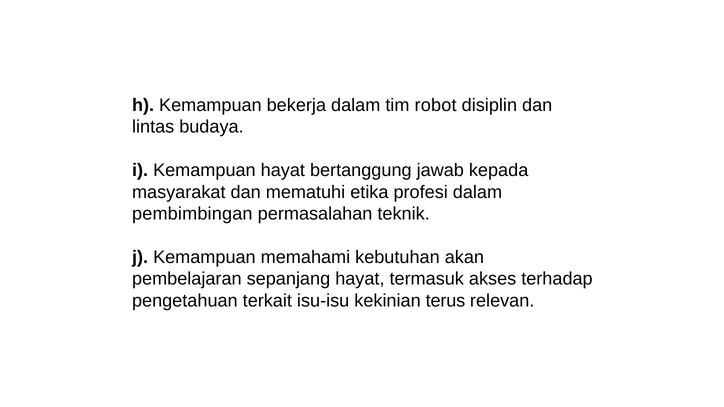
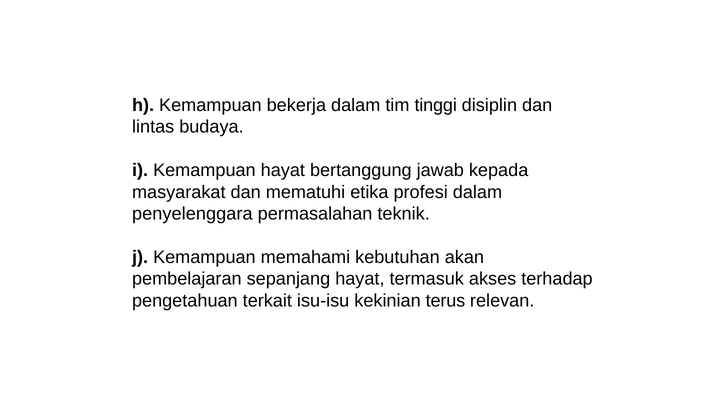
robot: robot -> tinggi
pembimbingan: pembimbingan -> penyelenggara
